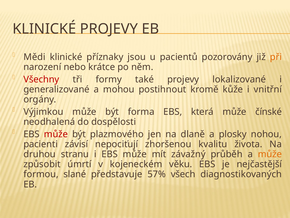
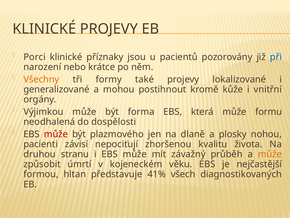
Mědi: Mědi -> Porci
při colour: orange -> blue
Všechny colour: red -> orange
čínské: čínské -> formu
slané: slané -> hltan
57%: 57% -> 41%
